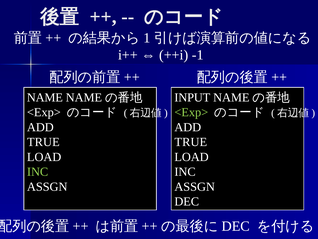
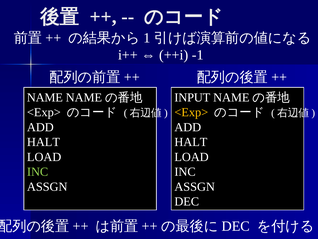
<Exp> at (191, 112) colour: light green -> yellow
TRUE at (43, 142): TRUE -> HALT
TRUE at (191, 142): TRUE -> HALT
